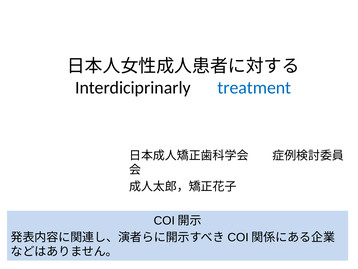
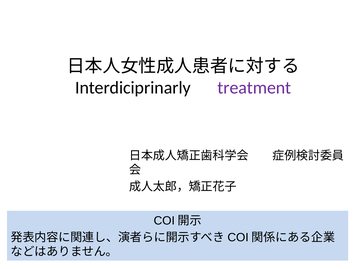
treatment colour: blue -> purple
